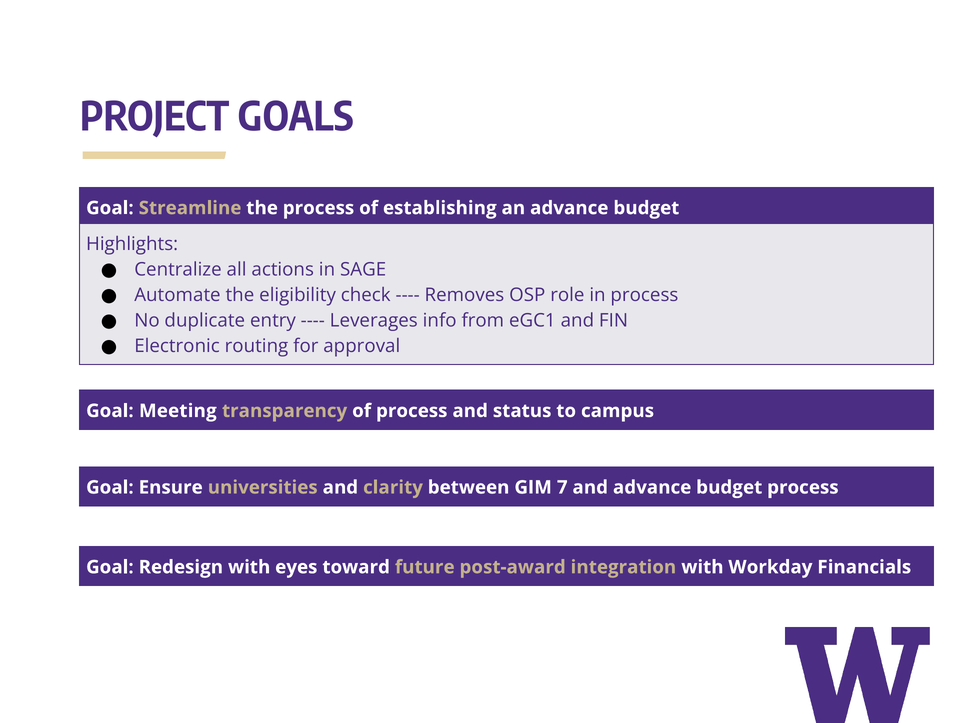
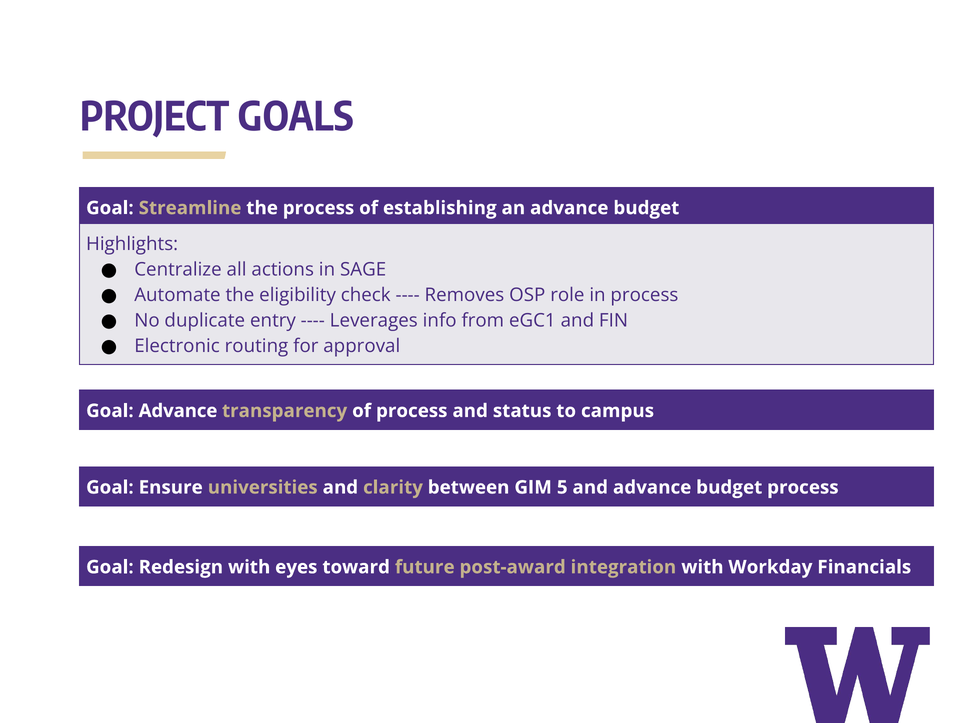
Goal Meeting: Meeting -> Advance
7: 7 -> 5
